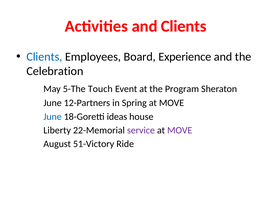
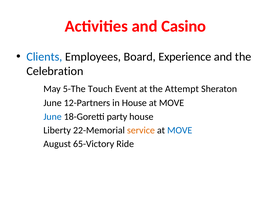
and Clients: Clients -> Casino
Program: Program -> Attempt
in Spring: Spring -> House
ideas: ideas -> party
service colour: purple -> orange
MOVE at (180, 130) colour: purple -> blue
51-Victory: 51-Victory -> 65-Victory
